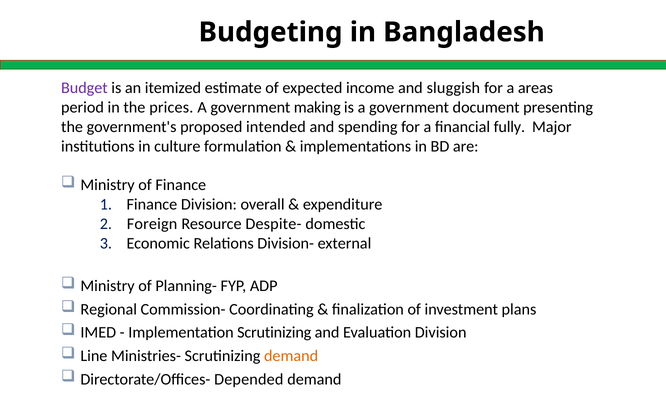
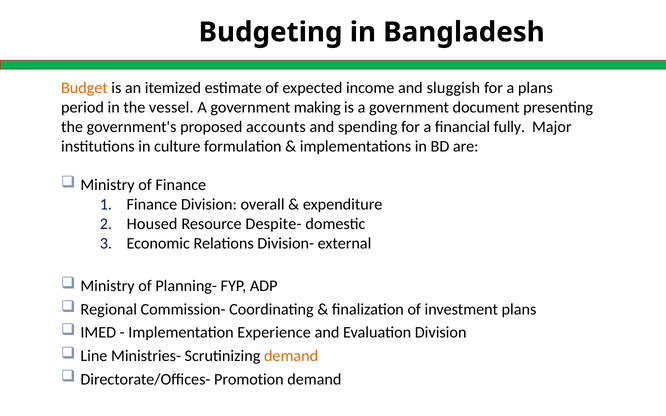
Budget colour: purple -> orange
a areas: areas -> plans
prices: prices -> vessel
intended: intended -> accounts
Foreign: Foreign -> Housed
Implementation Scrutinizing: Scrutinizing -> Experience
Depended: Depended -> Promotion
